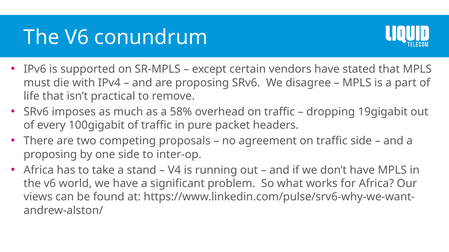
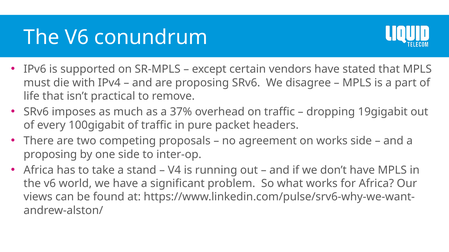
58%: 58% -> 37%
agreement on traffic: traffic -> works
